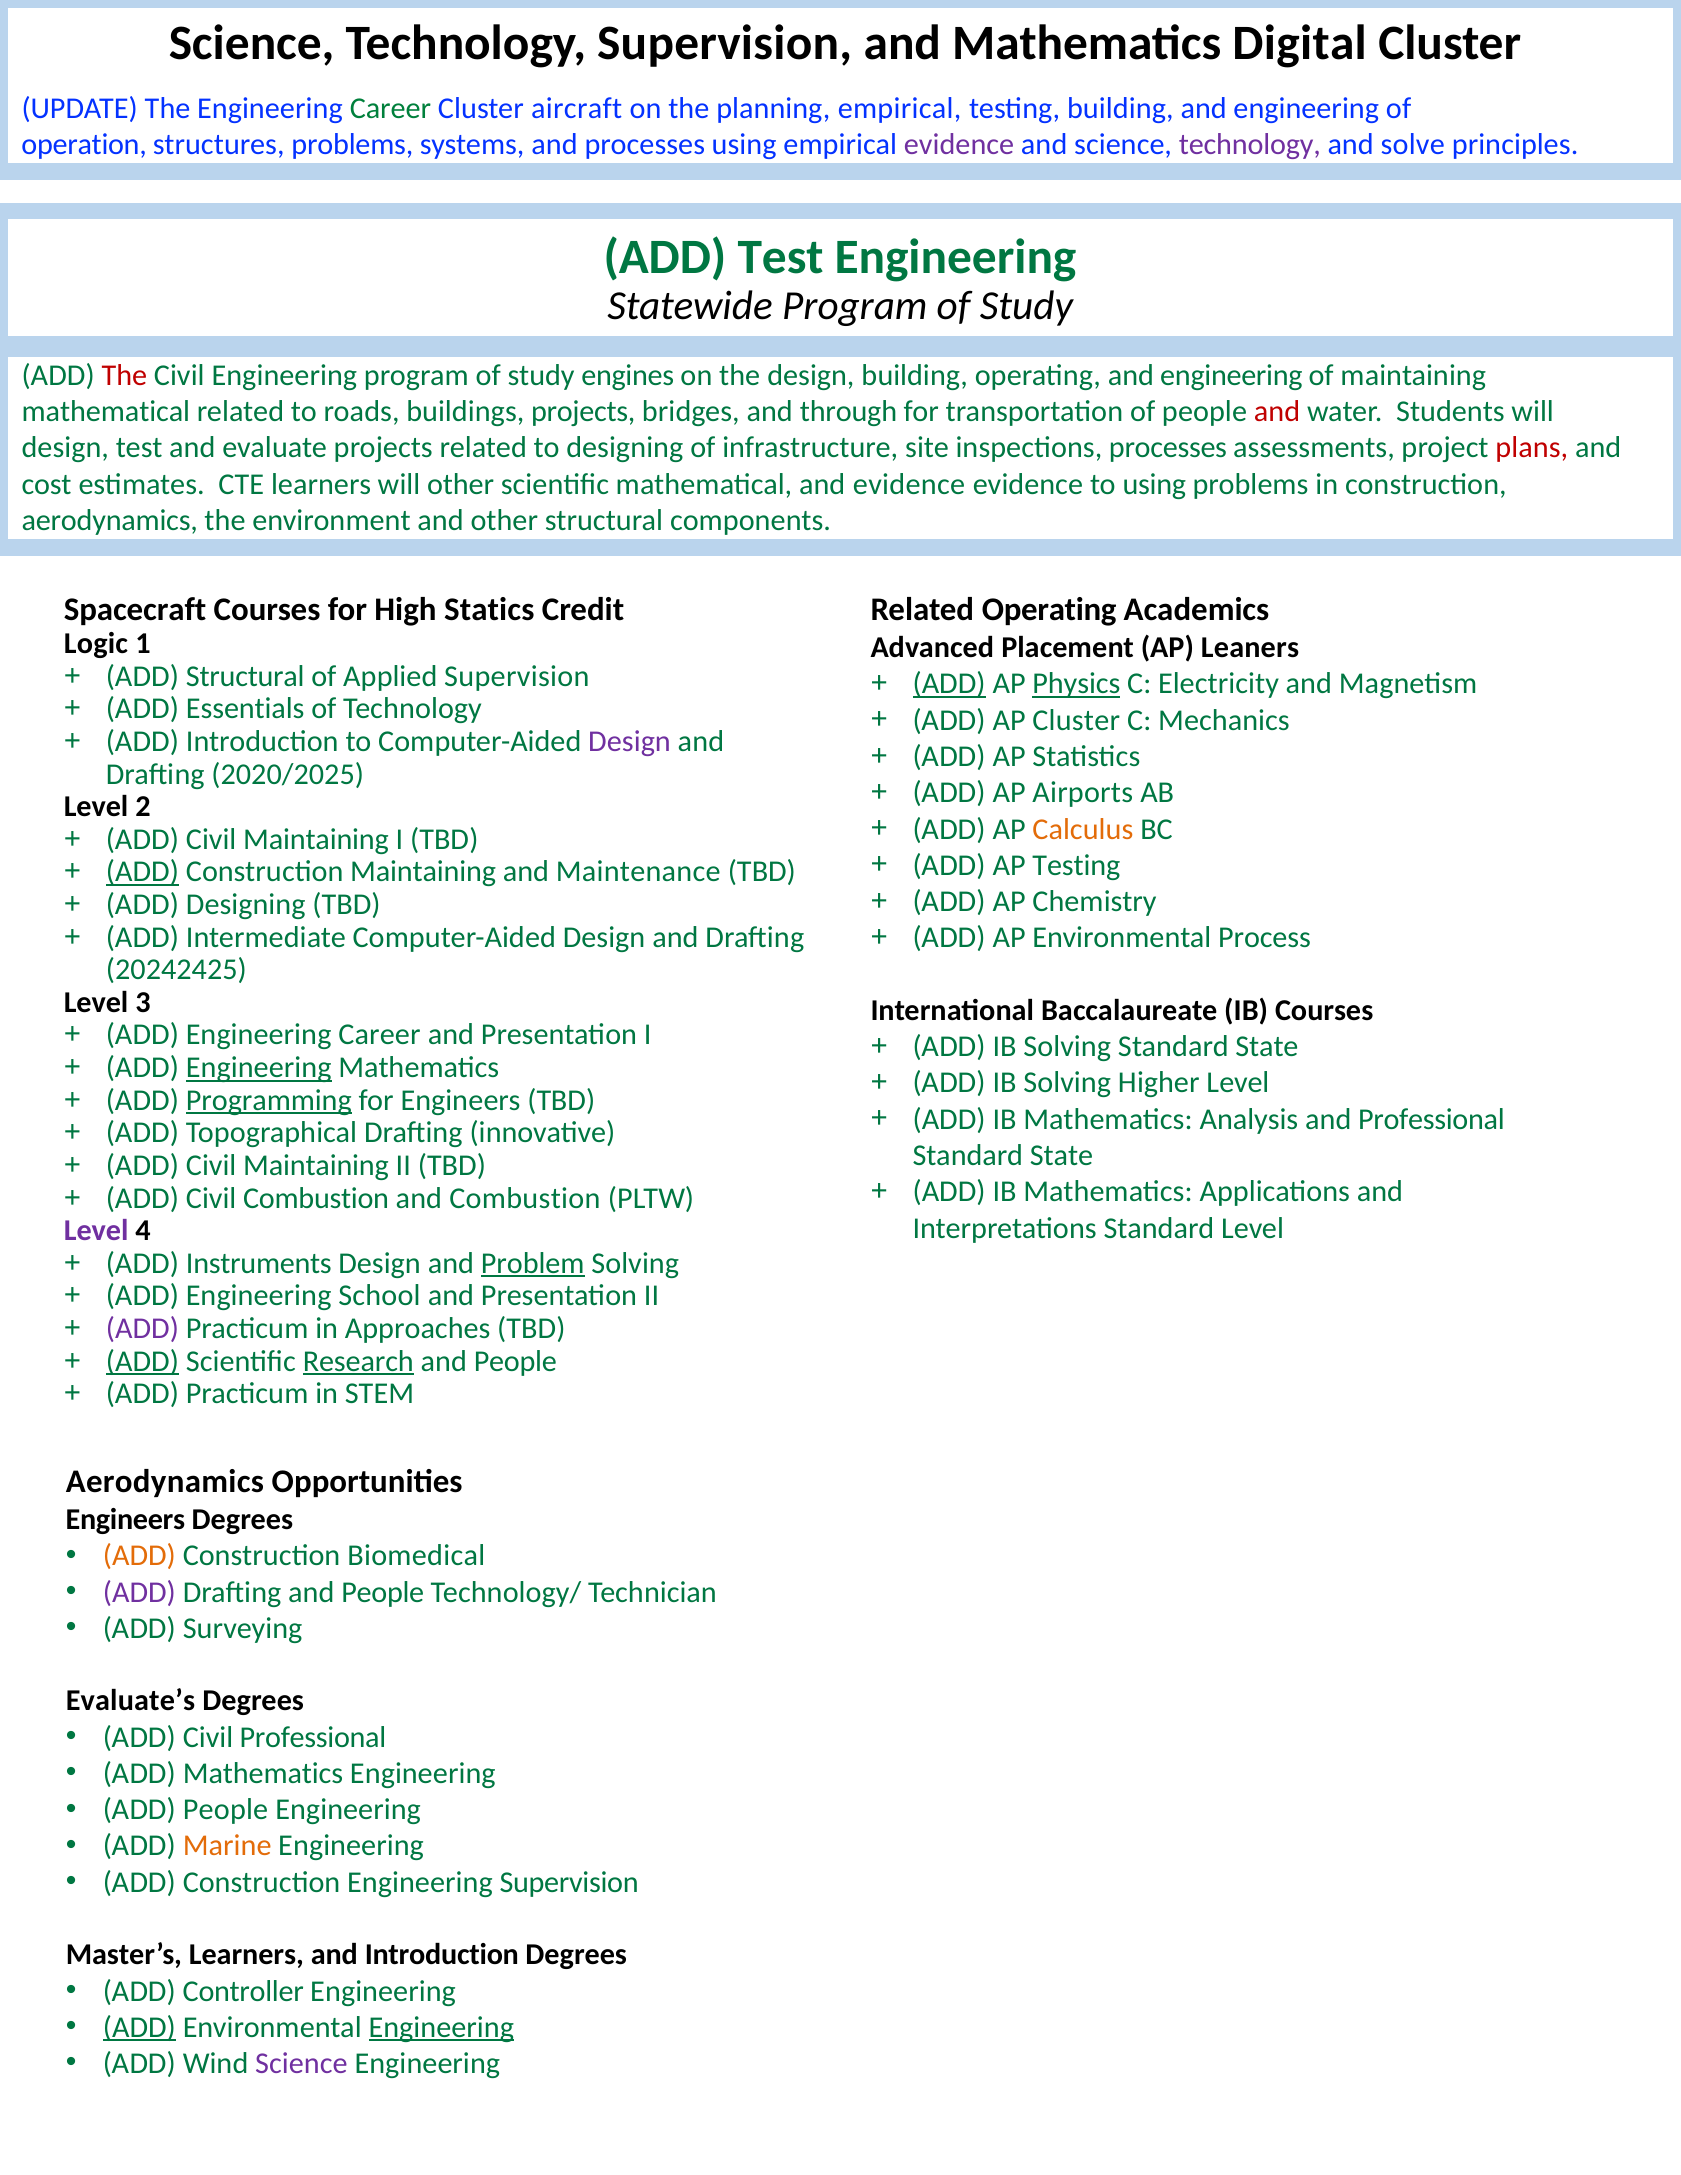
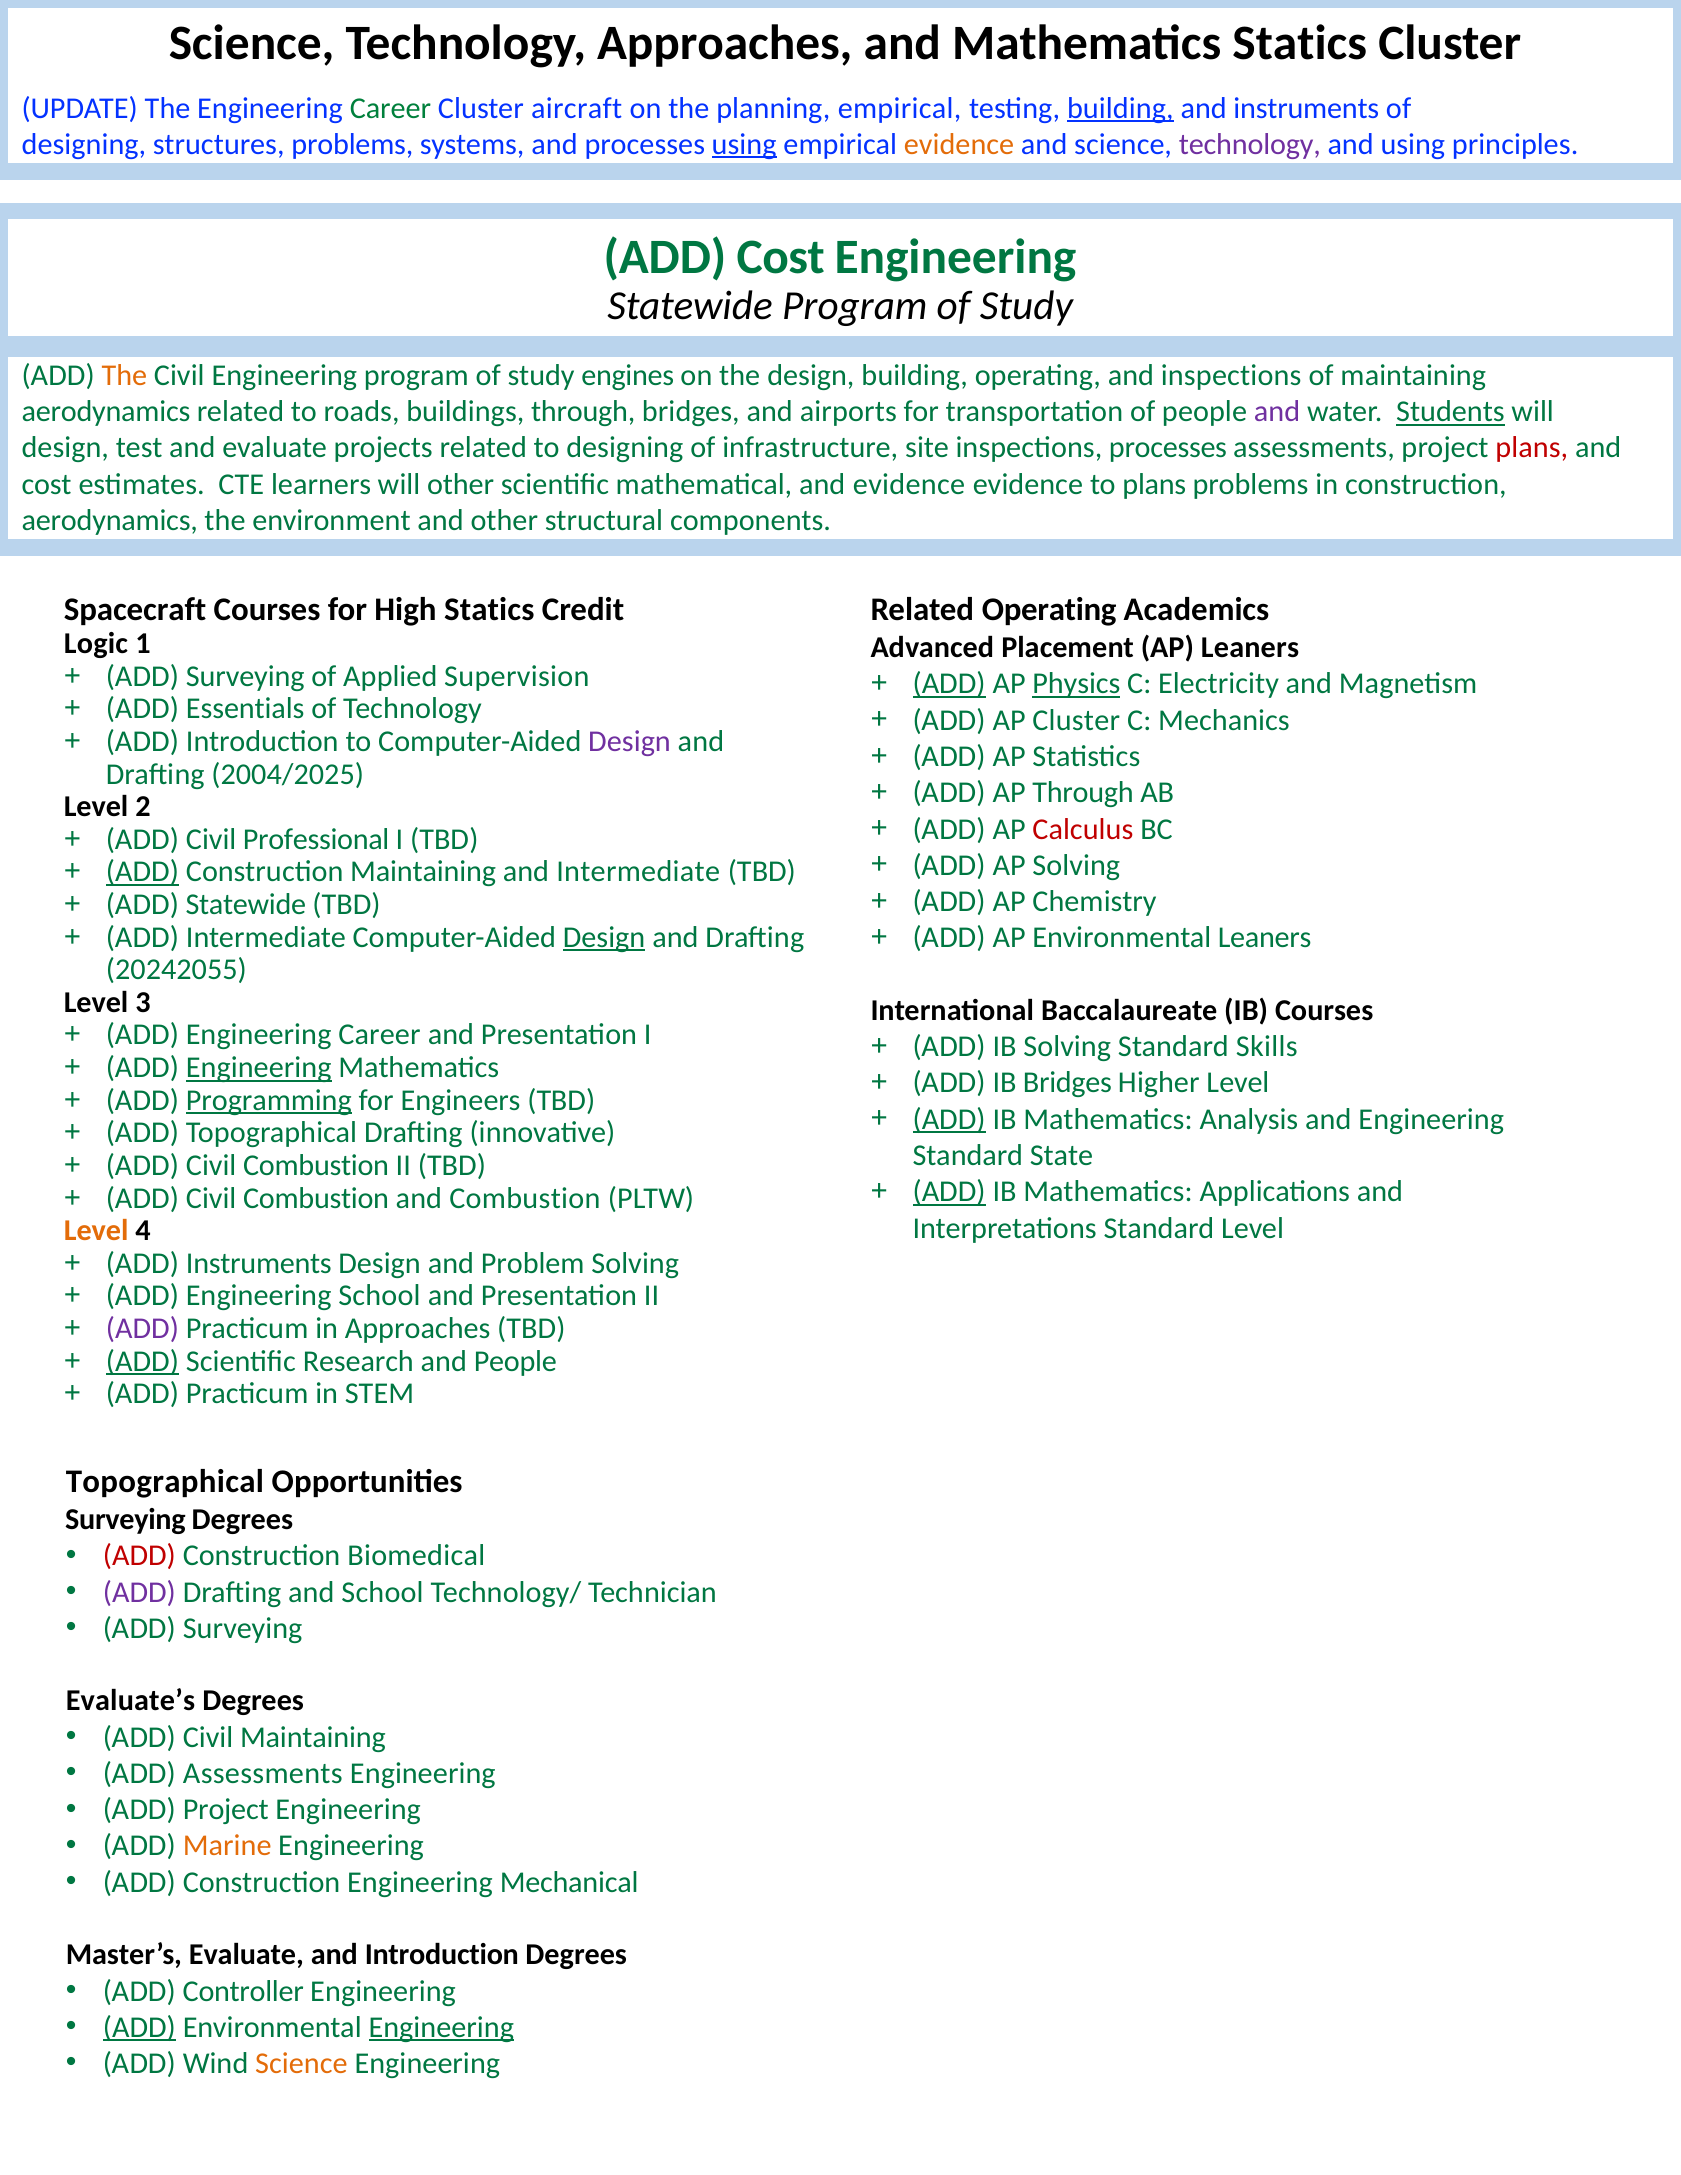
Technology Supervision: Supervision -> Approaches
Mathematics Digital: Digital -> Statics
building at (1120, 108) underline: none -> present
engineering at (1306, 108): engineering -> instruments
operation at (84, 144): operation -> designing
using at (744, 144) underline: none -> present
evidence at (959, 144) colour: purple -> orange
and solve: solve -> using
ADD Test: Test -> Cost
The at (124, 376) colour: red -> orange
operating and engineering: engineering -> inspections
mathematical at (106, 412): mathematical -> aerodynamics
buildings projects: projects -> through
through: through -> airports
and at (1277, 412) colour: red -> purple
Students underline: none -> present
to using: using -> plans
Structural at (245, 676): Structural -> Surveying
2020/2025: 2020/2025 -> 2004/2025
AP Airports: Airports -> Through
Calculus colour: orange -> red
Maintaining at (316, 839): Maintaining -> Professional
AP Testing: Testing -> Solving
and Maintenance: Maintenance -> Intermediate
ADD Designing: Designing -> Statewide
Design at (604, 937) underline: none -> present
Environmental Process: Process -> Leaners
20242425: 20242425 -> 20242055
State at (1267, 1047): State -> Skills
Solving at (1067, 1083): Solving -> Bridges
ADD at (949, 1119) underline: none -> present
and Professional: Professional -> Engineering
Maintaining at (316, 1166): Maintaining -> Combustion
ADD at (949, 1192) underline: none -> present
Level at (96, 1231) colour: purple -> orange
Problem underline: present -> none
Research underline: present -> none
Aerodynamics at (165, 1482): Aerodynamics -> Topographical
Engineers at (125, 1520): Engineers -> Surveying
ADD at (139, 1556) colour: orange -> red
Drafting and People: People -> School
Civil Professional: Professional -> Maintaining
ADD Mathematics: Mathematics -> Assessments
ADD People: People -> Project
Engineering Supervision: Supervision -> Mechanical
Master’s Learners: Learners -> Evaluate
Science at (301, 2064) colour: purple -> orange
